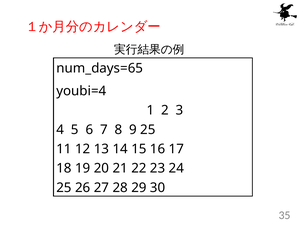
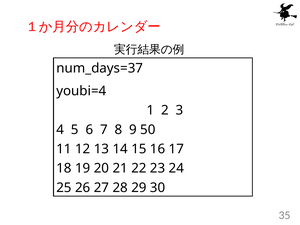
num_days=65: num_days=65 -> num_days=37
9 25: 25 -> 50
